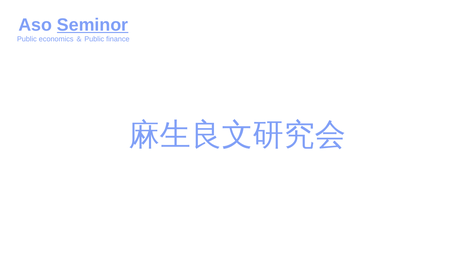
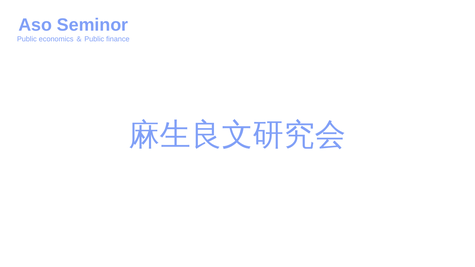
Seminor underline: present -> none
